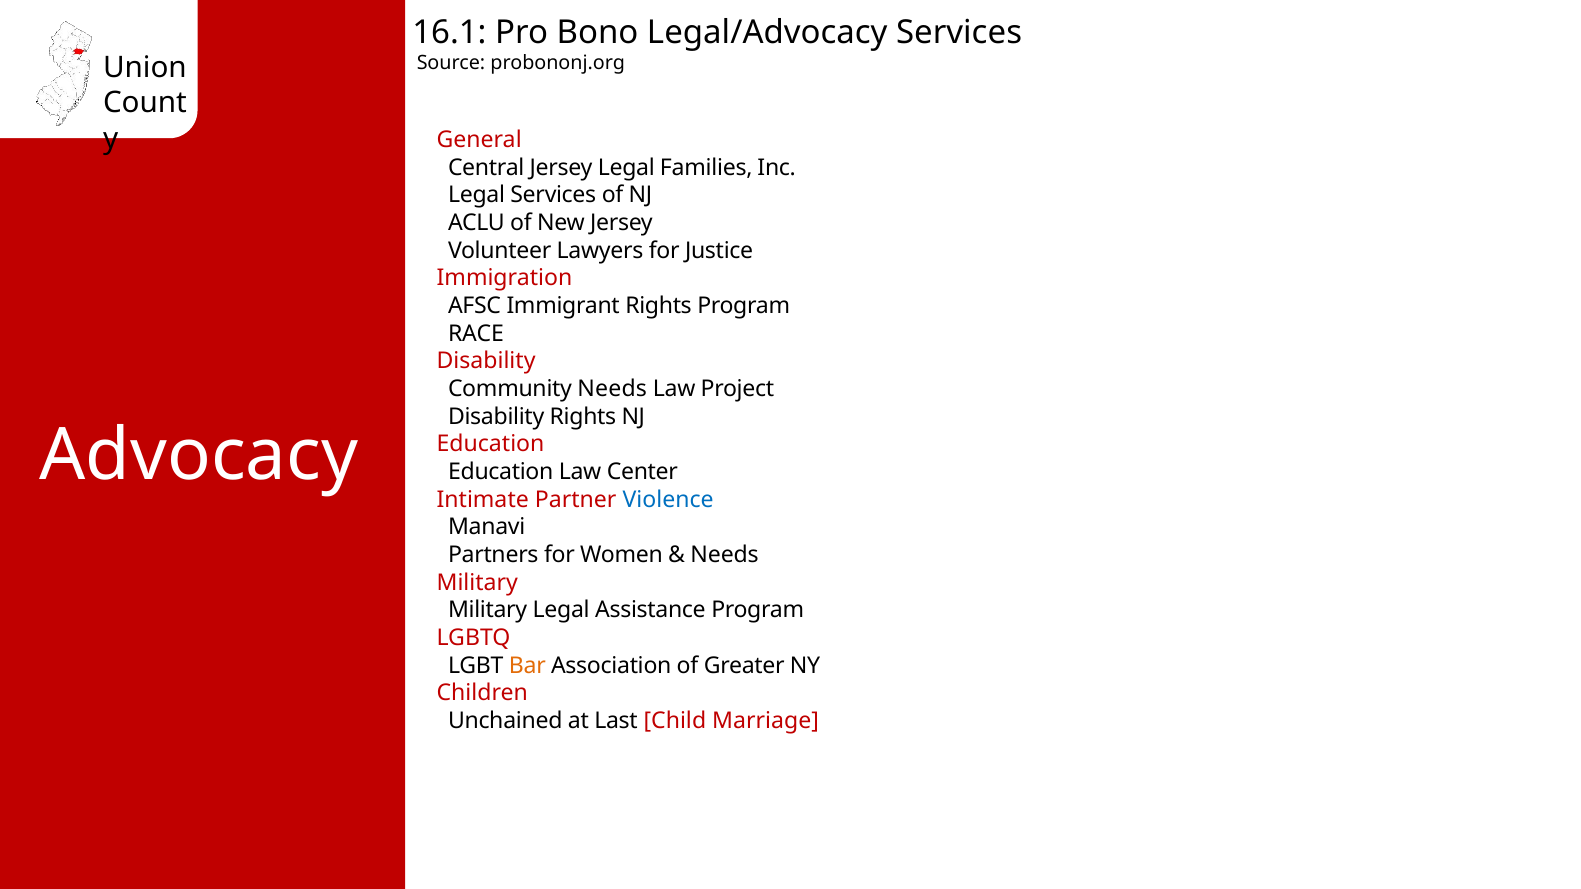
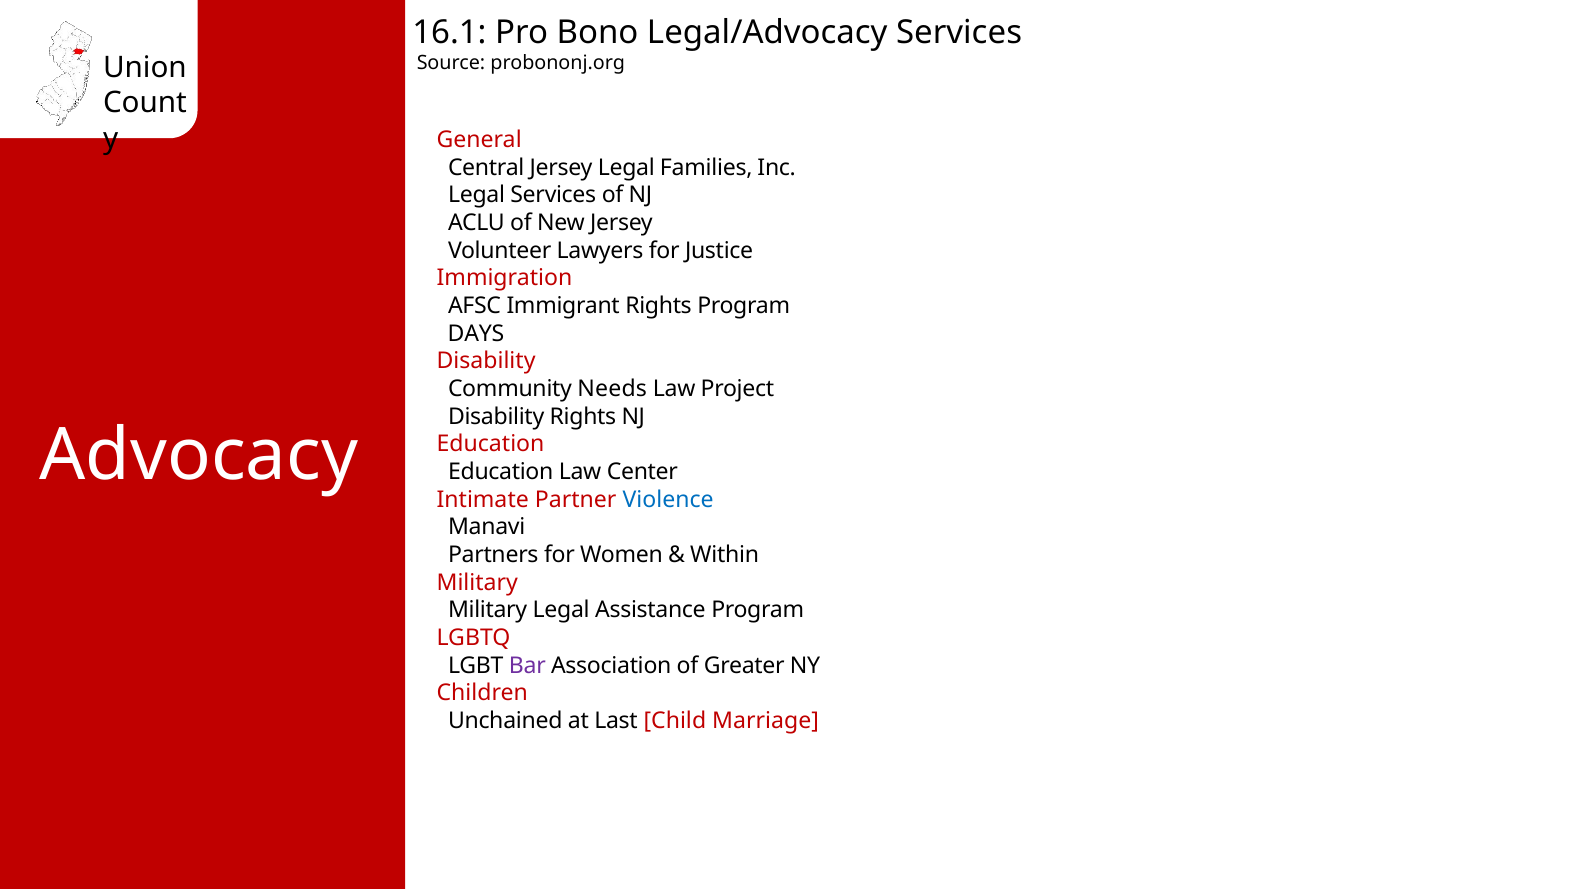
RACE: RACE -> DAYS
Needs at (725, 555): Needs -> Within
Bar colour: orange -> purple
